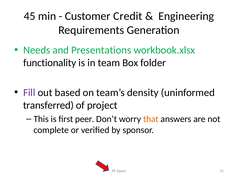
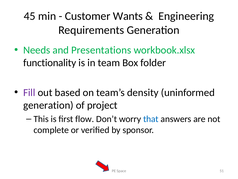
Credit: Credit -> Wants
transferred at (48, 105): transferred -> generation
peer: peer -> flow
that colour: orange -> blue
